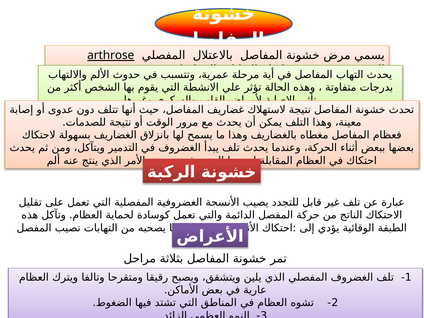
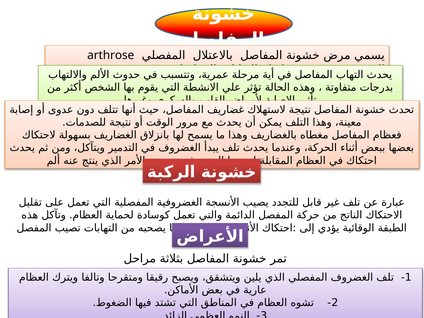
arthrose underline: present -> none
